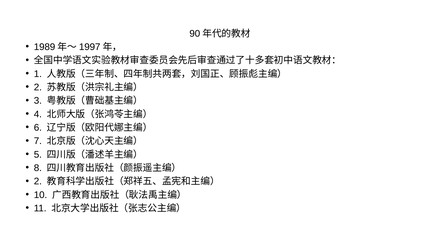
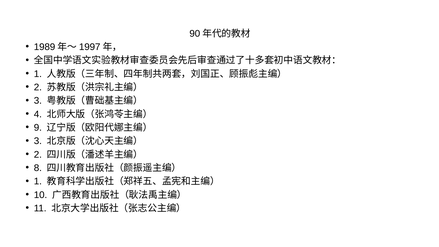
6: 6 -> 9
7 at (38, 141): 7 -> 3
5 at (38, 155): 5 -> 2
2 at (38, 181): 2 -> 1
